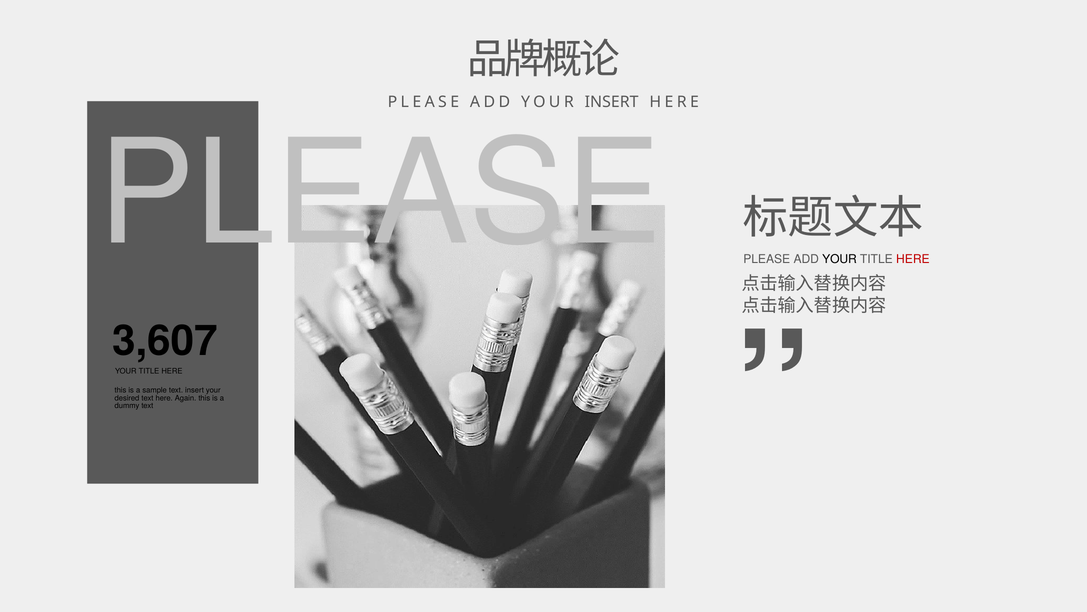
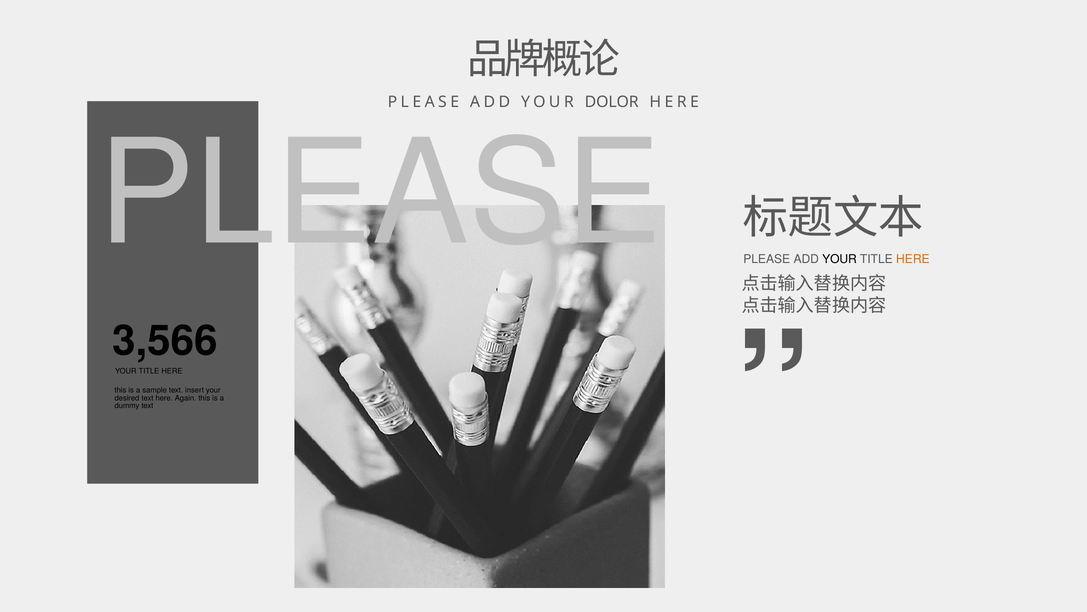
YOUR INSERT: INSERT -> DOLOR
HERE at (913, 259) colour: red -> orange
3,607: 3,607 -> 3,566
